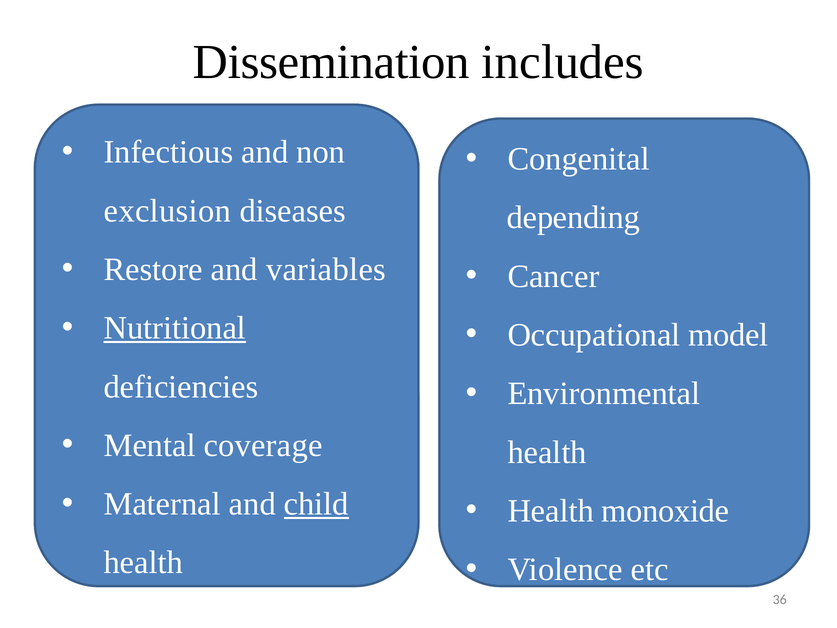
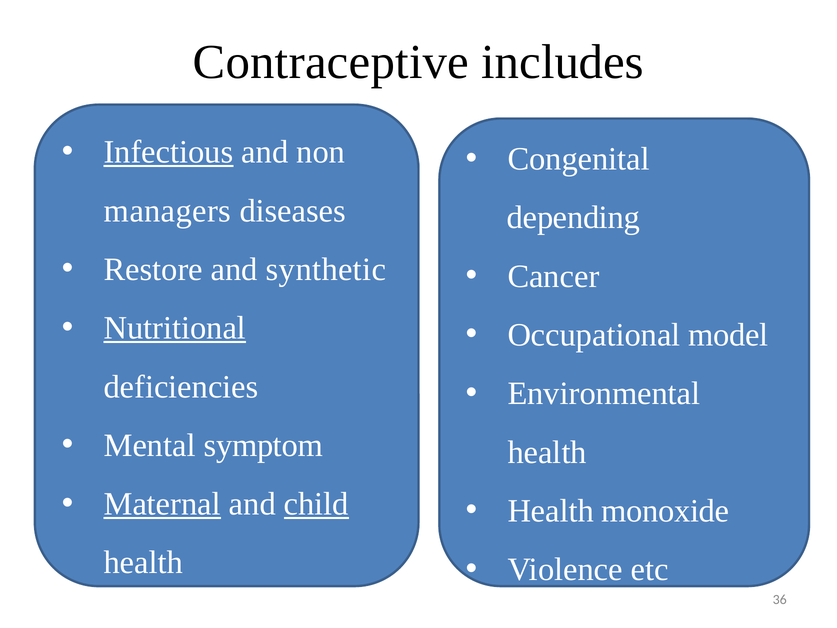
Dissemination: Dissemination -> Contraceptive
Infectious underline: none -> present
exclusion: exclusion -> managers
variables: variables -> synthetic
coverage: coverage -> symptom
Maternal underline: none -> present
